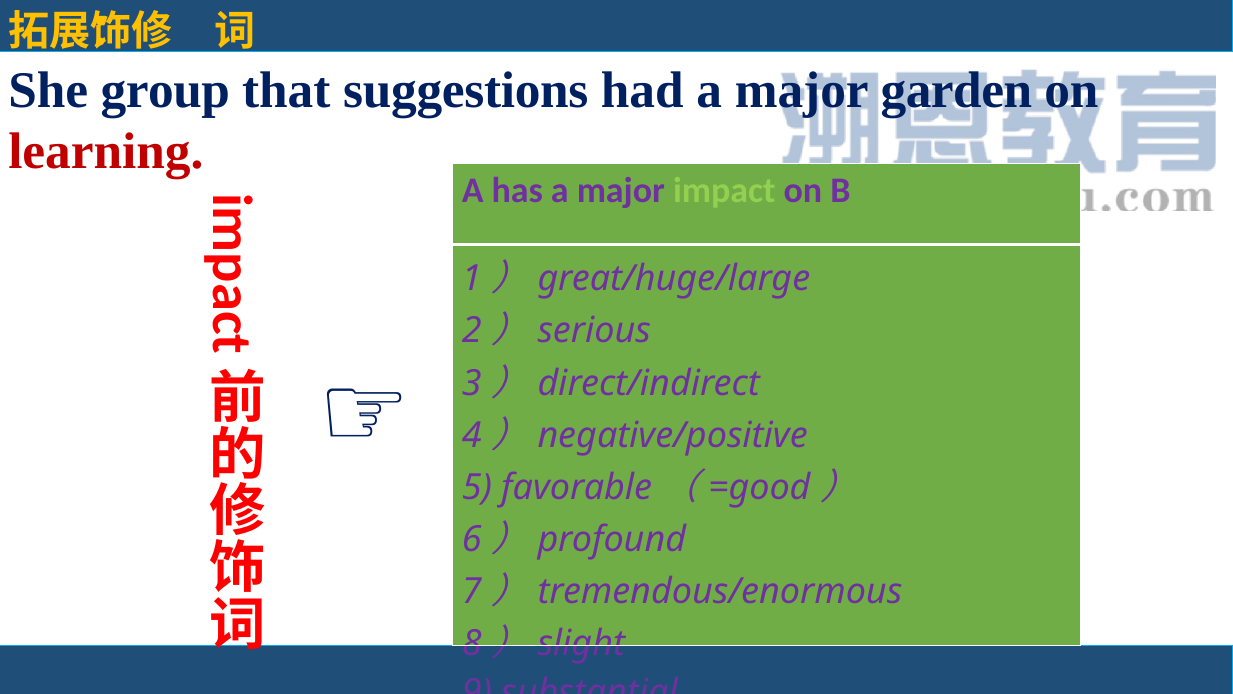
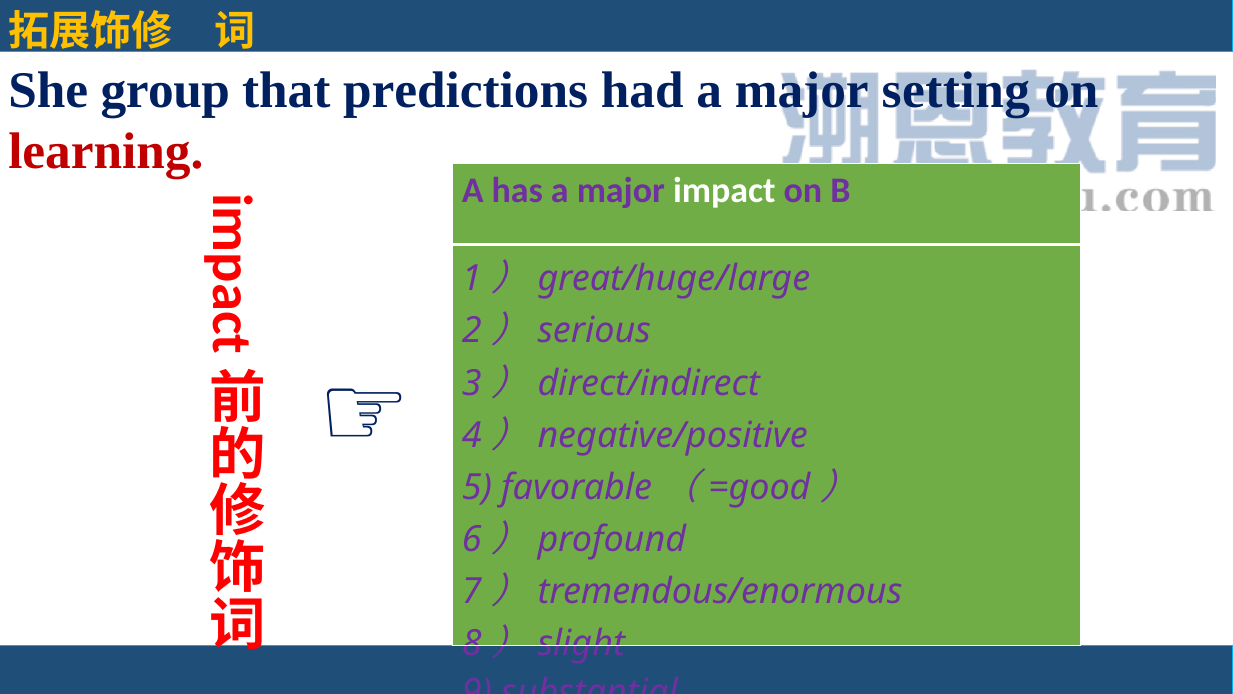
suggestions: suggestions -> predictions
garden: garden -> setting
impact colour: light green -> white
